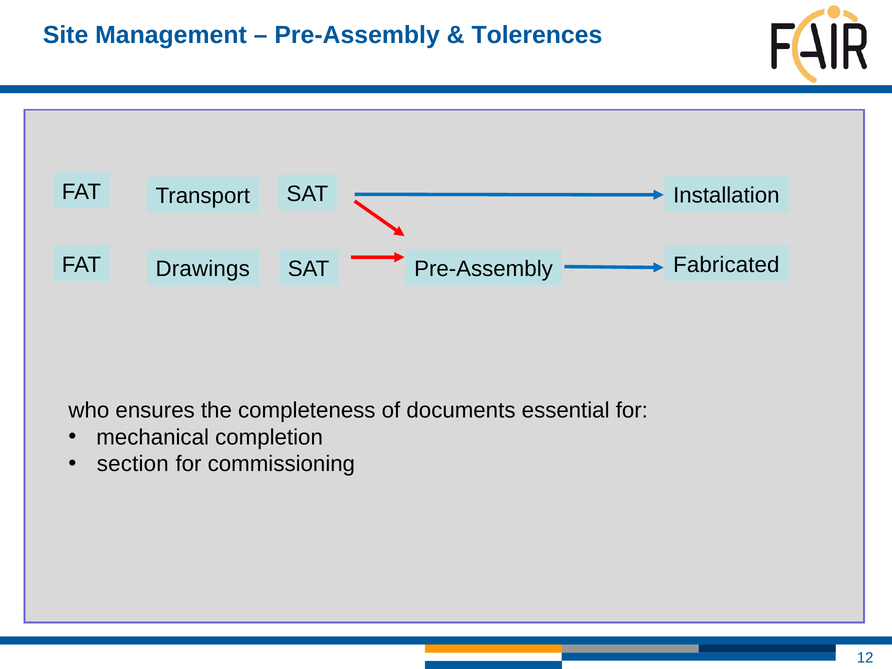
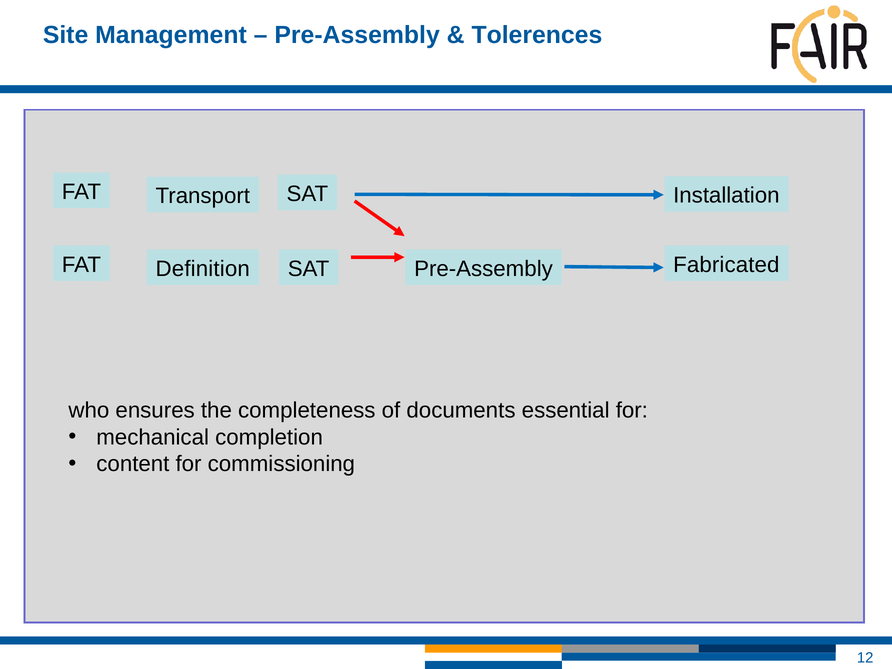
Drawings: Drawings -> Definition
section: section -> content
